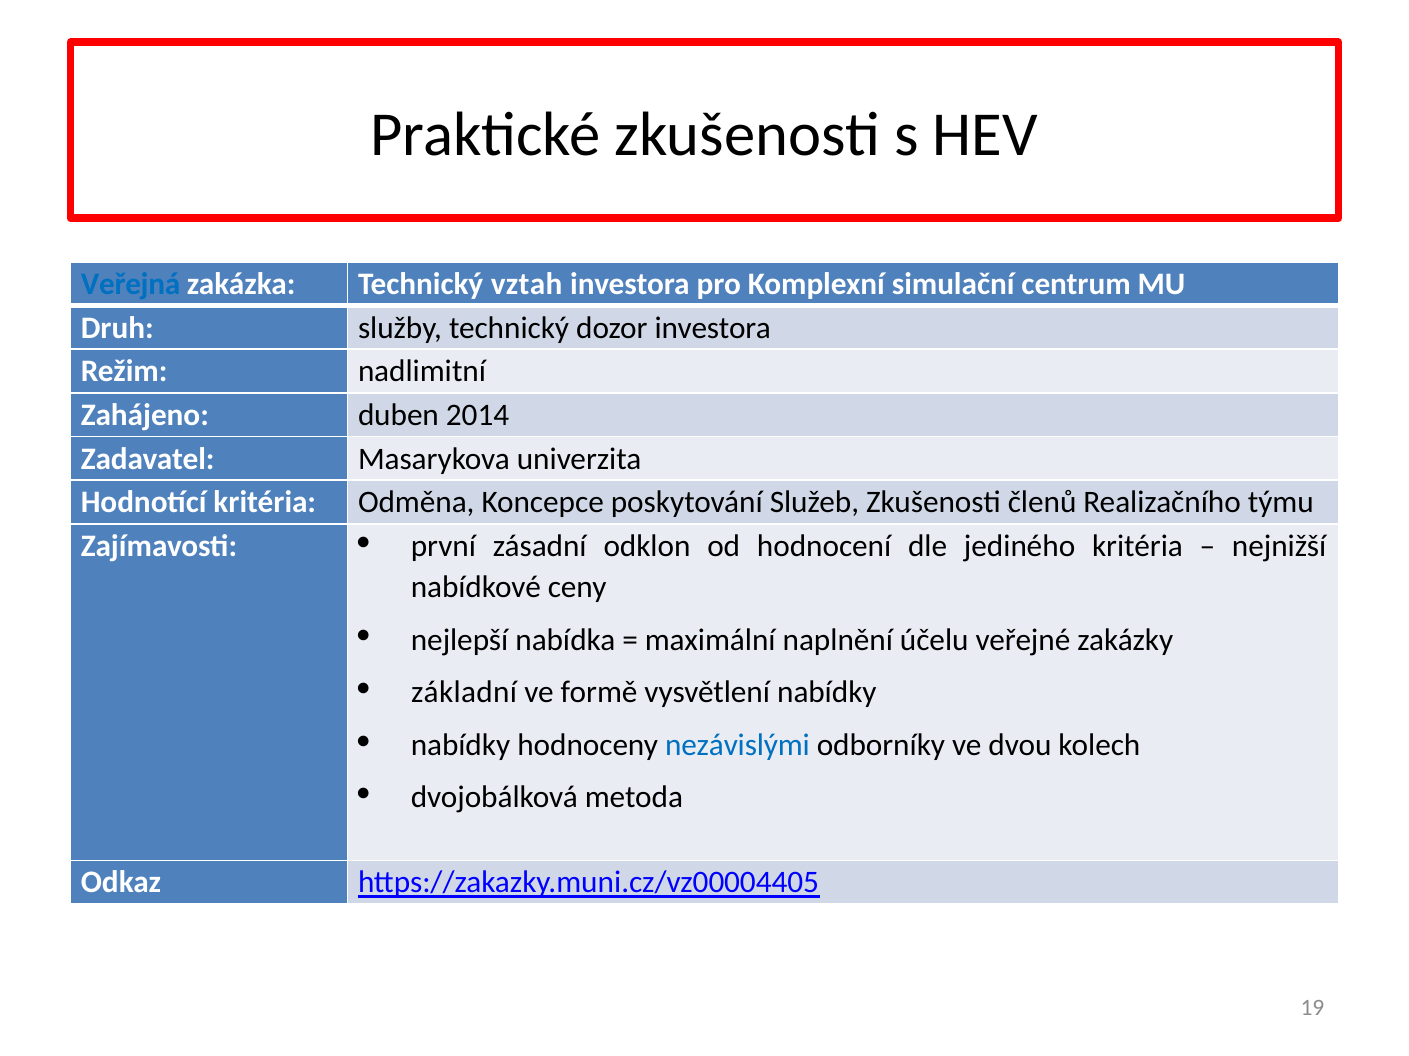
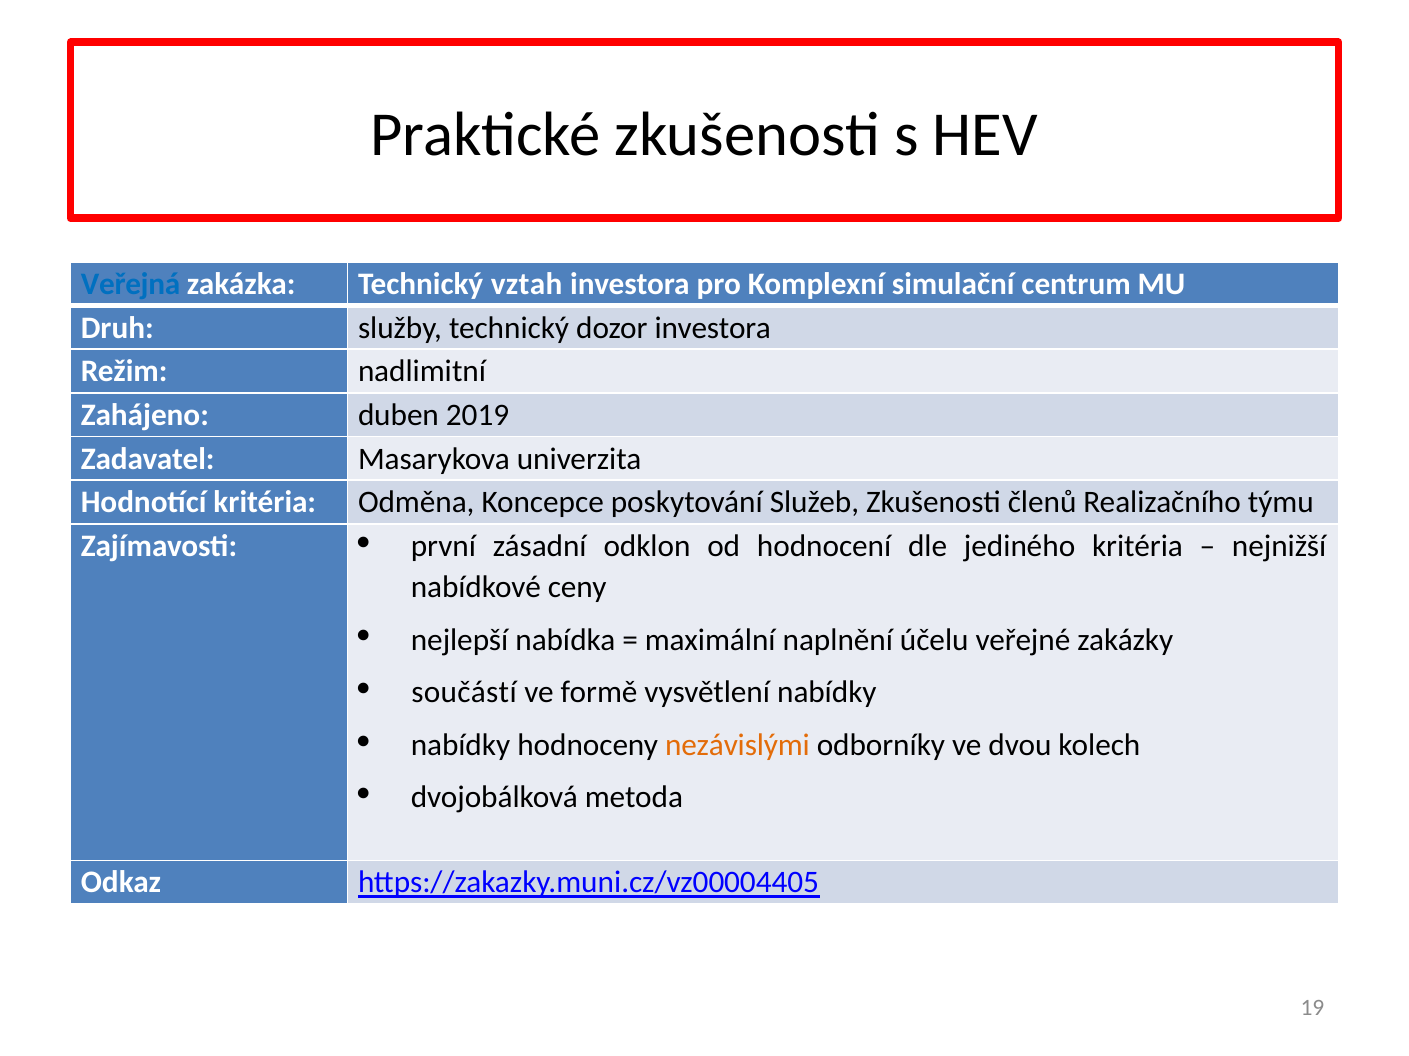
2014: 2014 -> 2019
základní: základní -> součástí
nezávislými colour: blue -> orange
